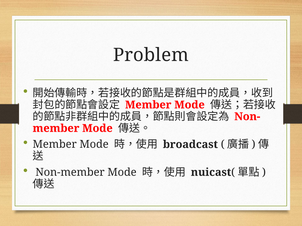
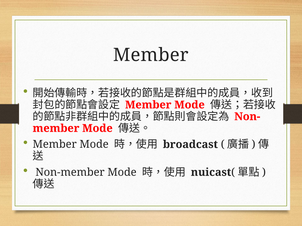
Problem at (151, 55): Problem -> Member
